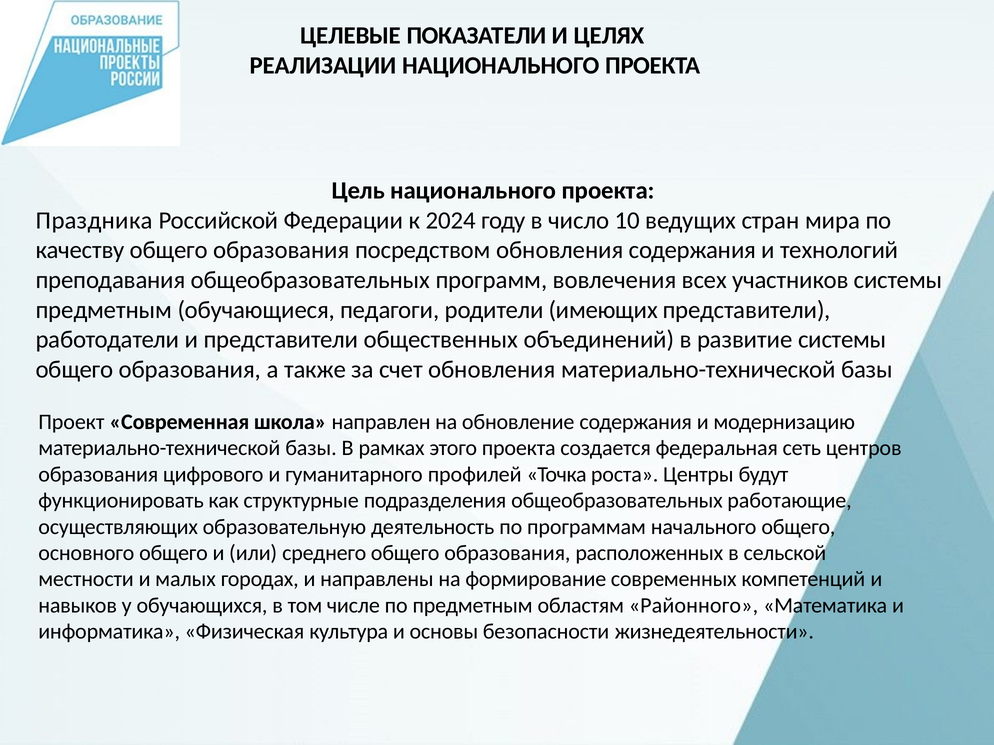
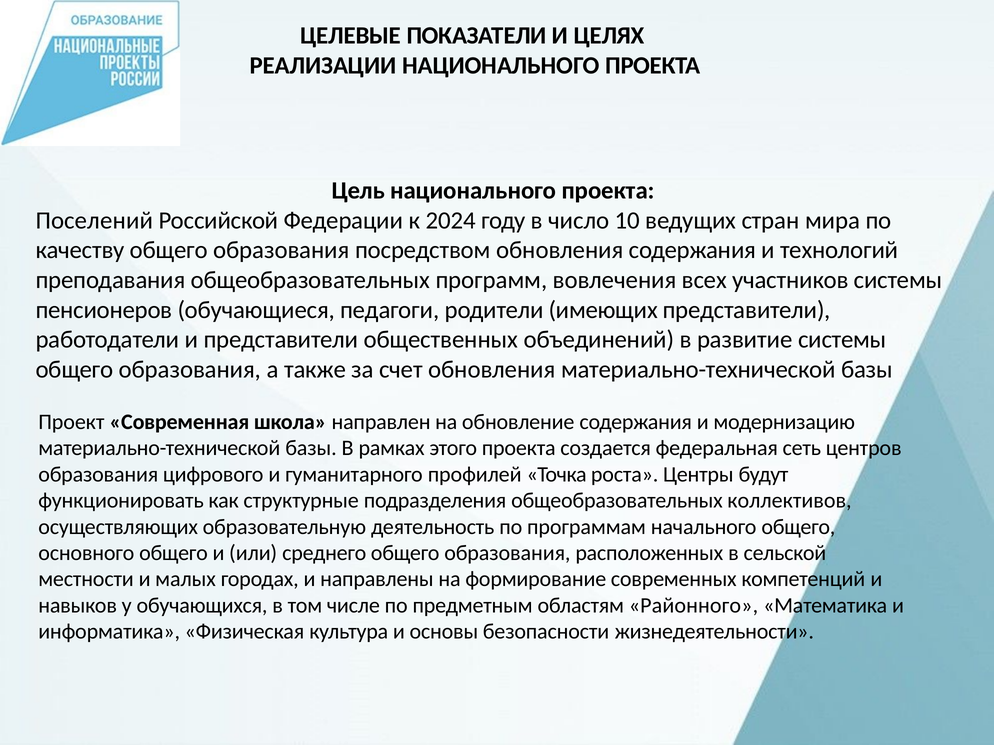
Праздника: Праздника -> Поселений
предметным at (104, 310): предметным -> пенсионеров
работающие: работающие -> коллективов
